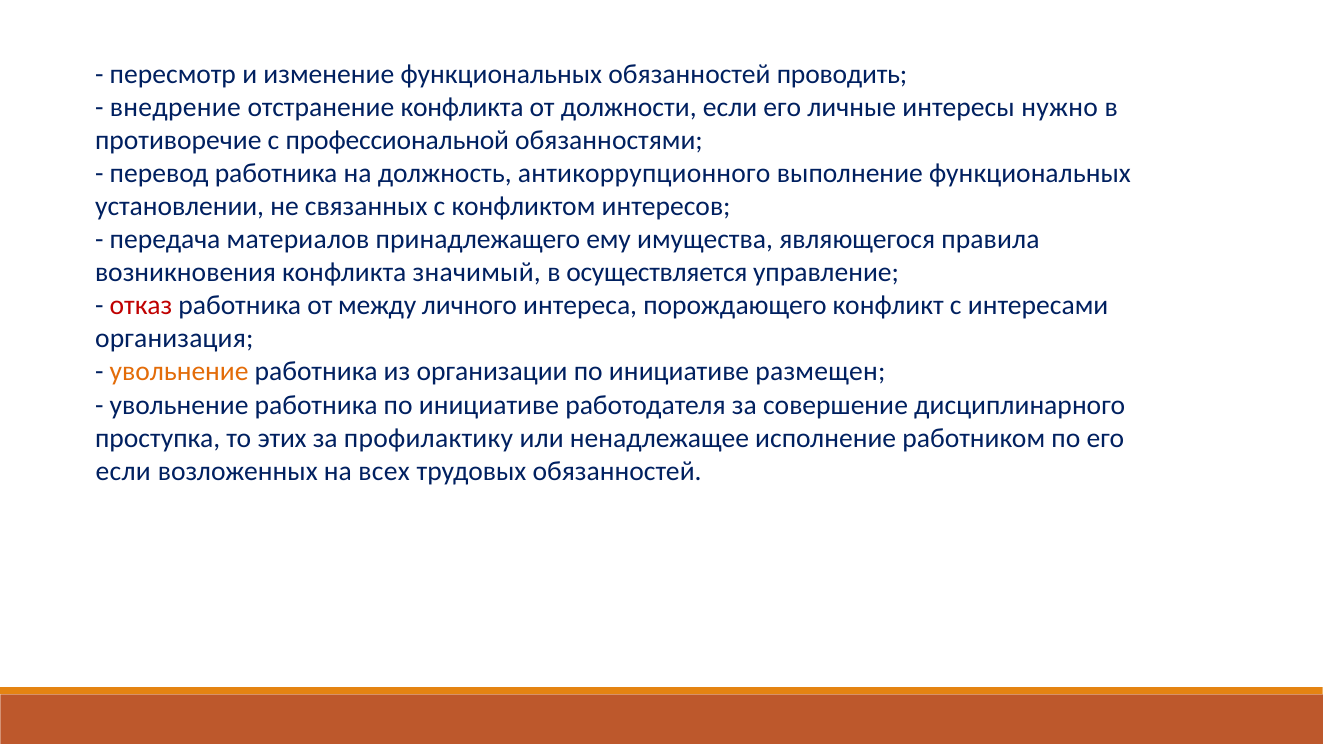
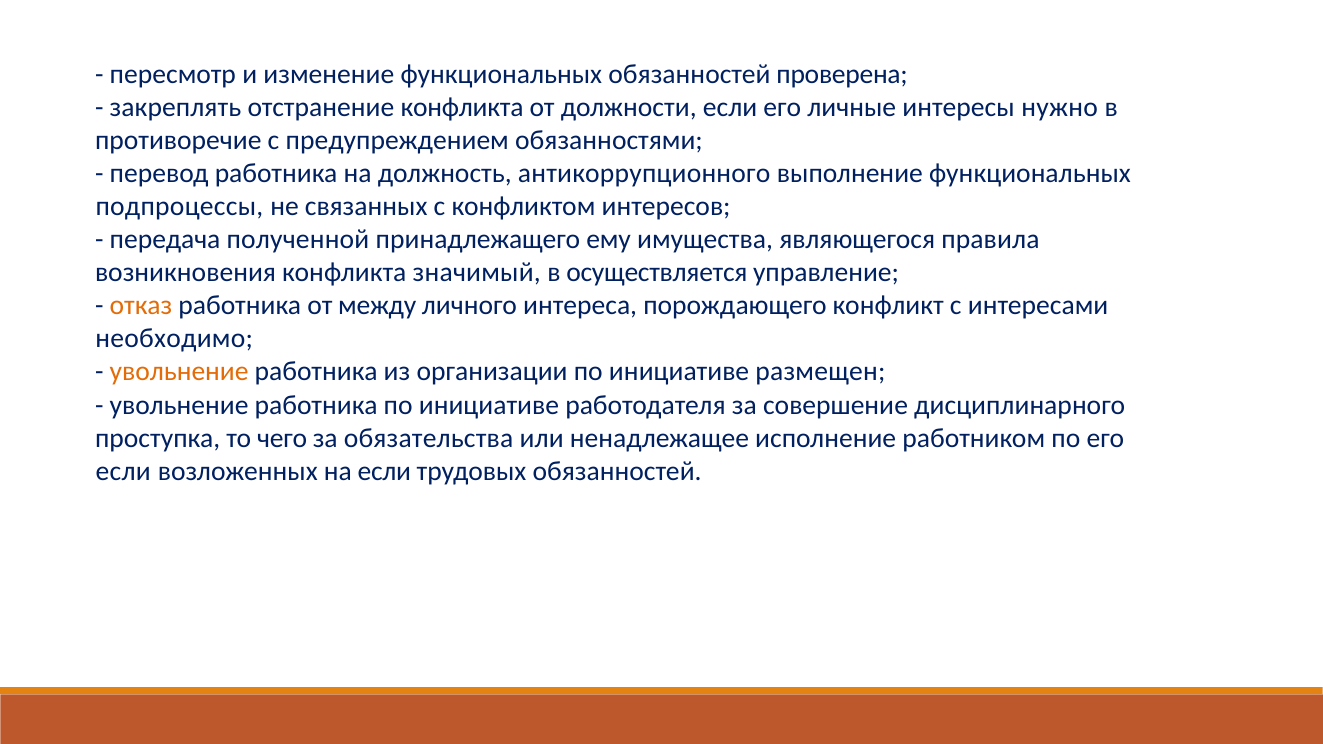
проводить: проводить -> проверена
внедрение: внедрение -> закреплять
профессиональной: профессиональной -> предупреждением
установлении: установлении -> подпроцессы
материалов: материалов -> полученной
отказ colour: red -> orange
организация: организация -> необходимо
этих: этих -> чего
профилактику: профилактику -> обязательства
на всех: всех -> если
